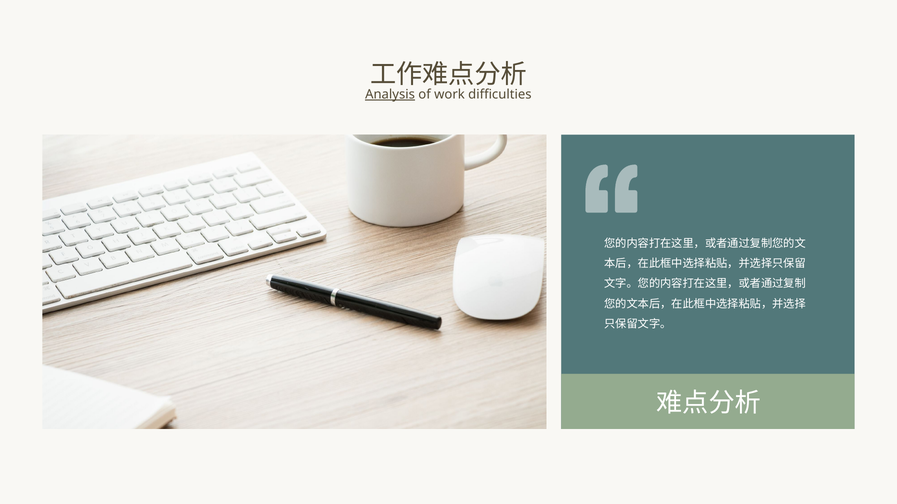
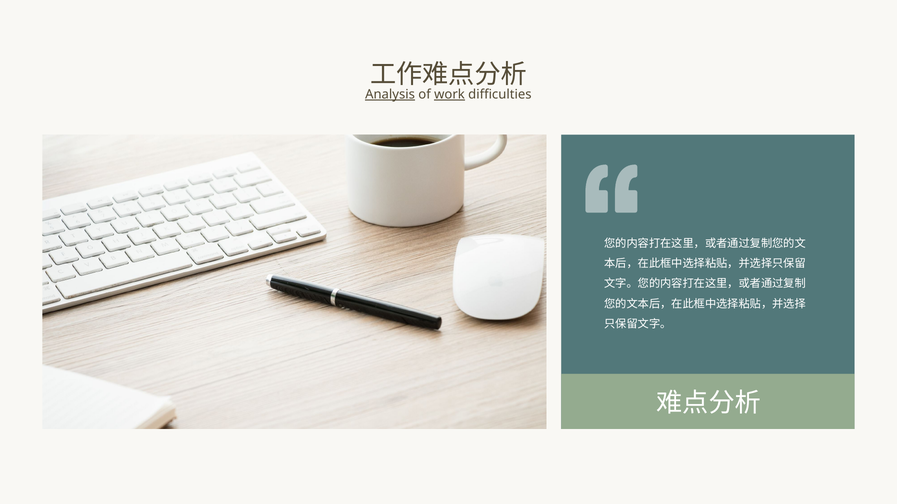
work underline: none -> present
